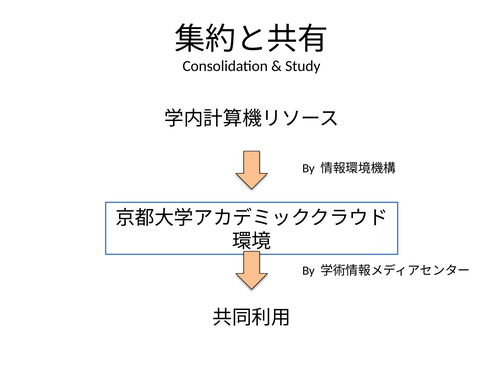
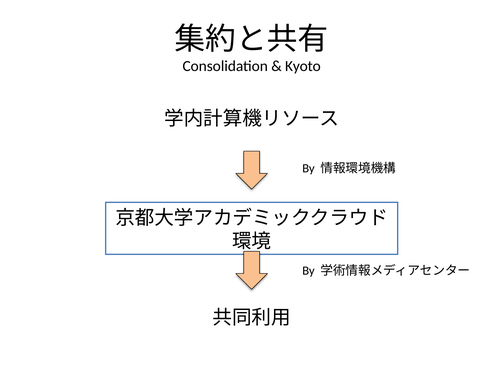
Study: Study -> Kyoto
